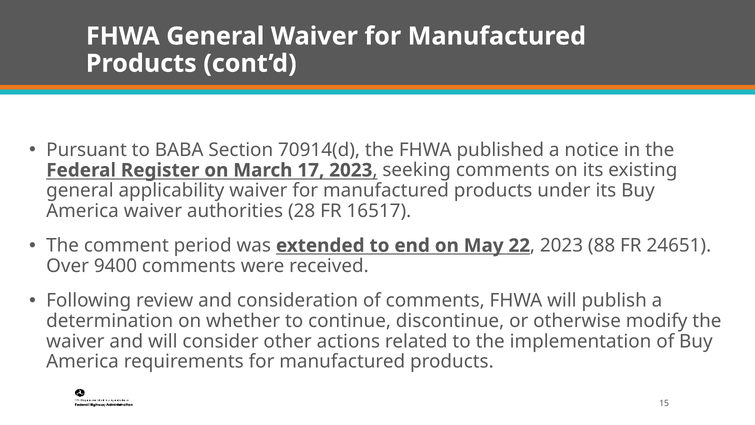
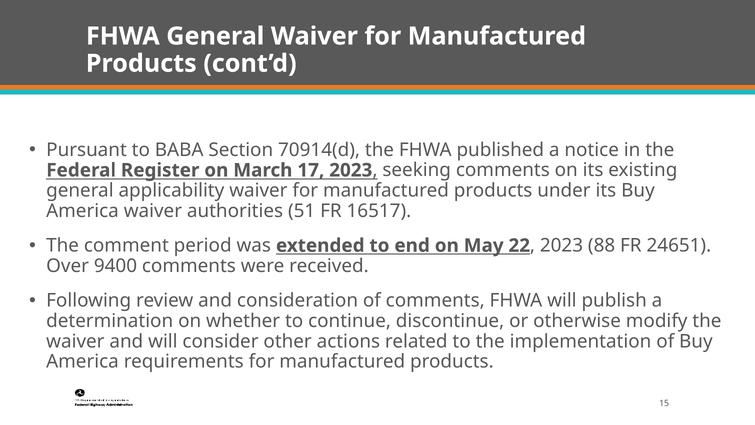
28: 28 -> 51
